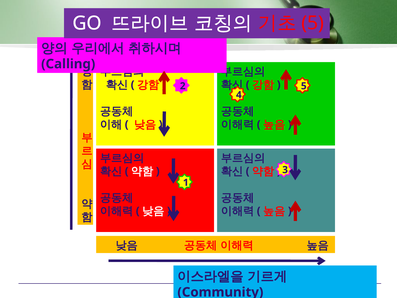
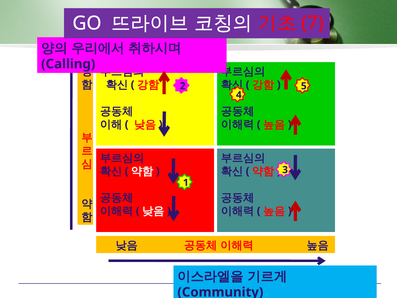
5 at (313, 23): 5 -> 7
